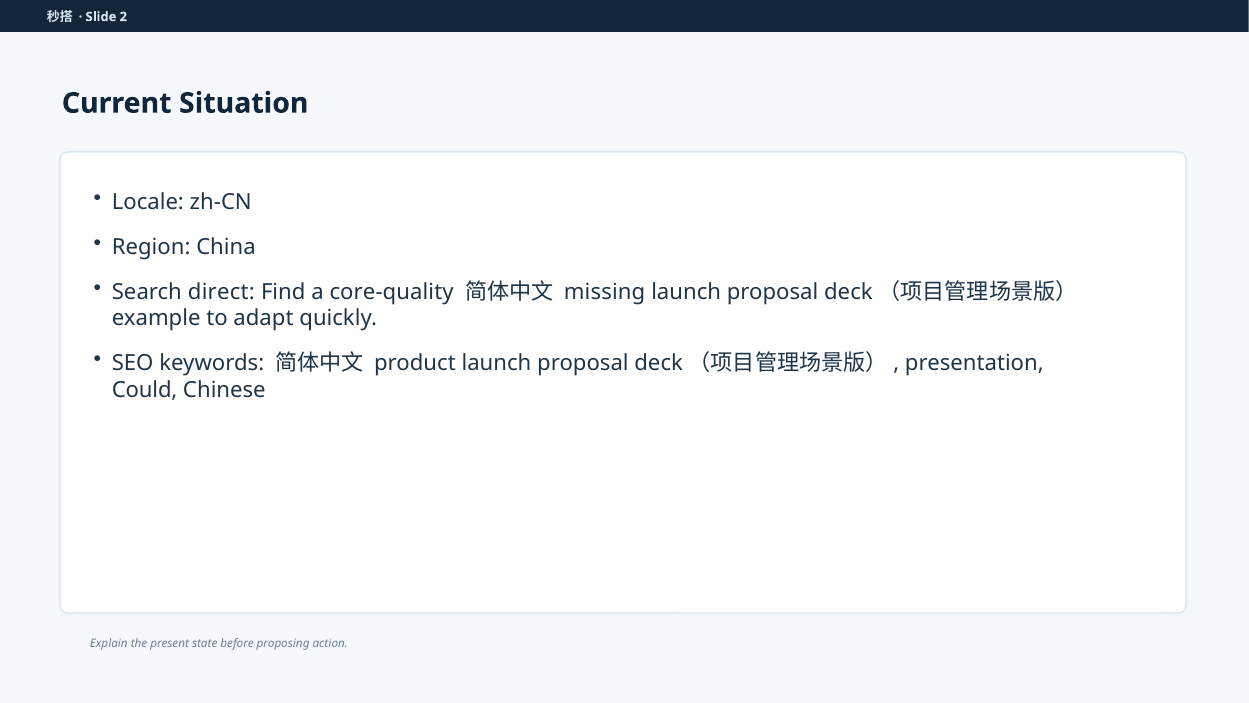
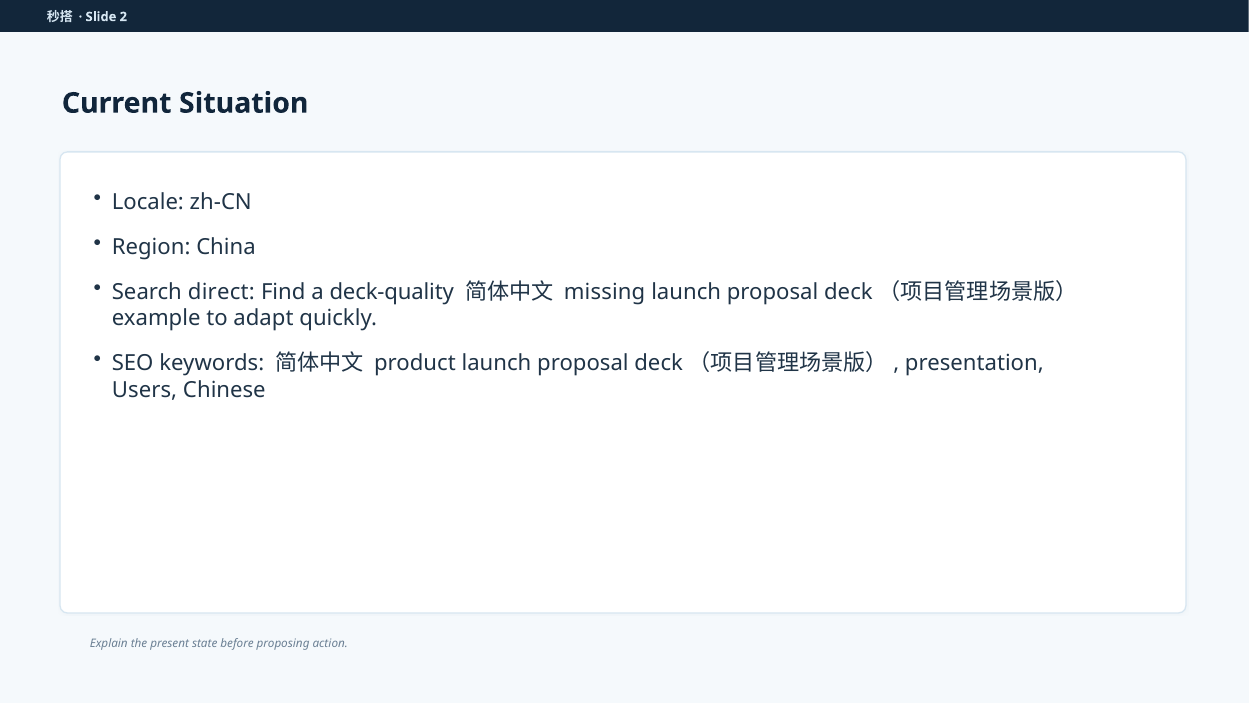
core-quality: core-quality -> deck-quality
Could: Could -> Users
